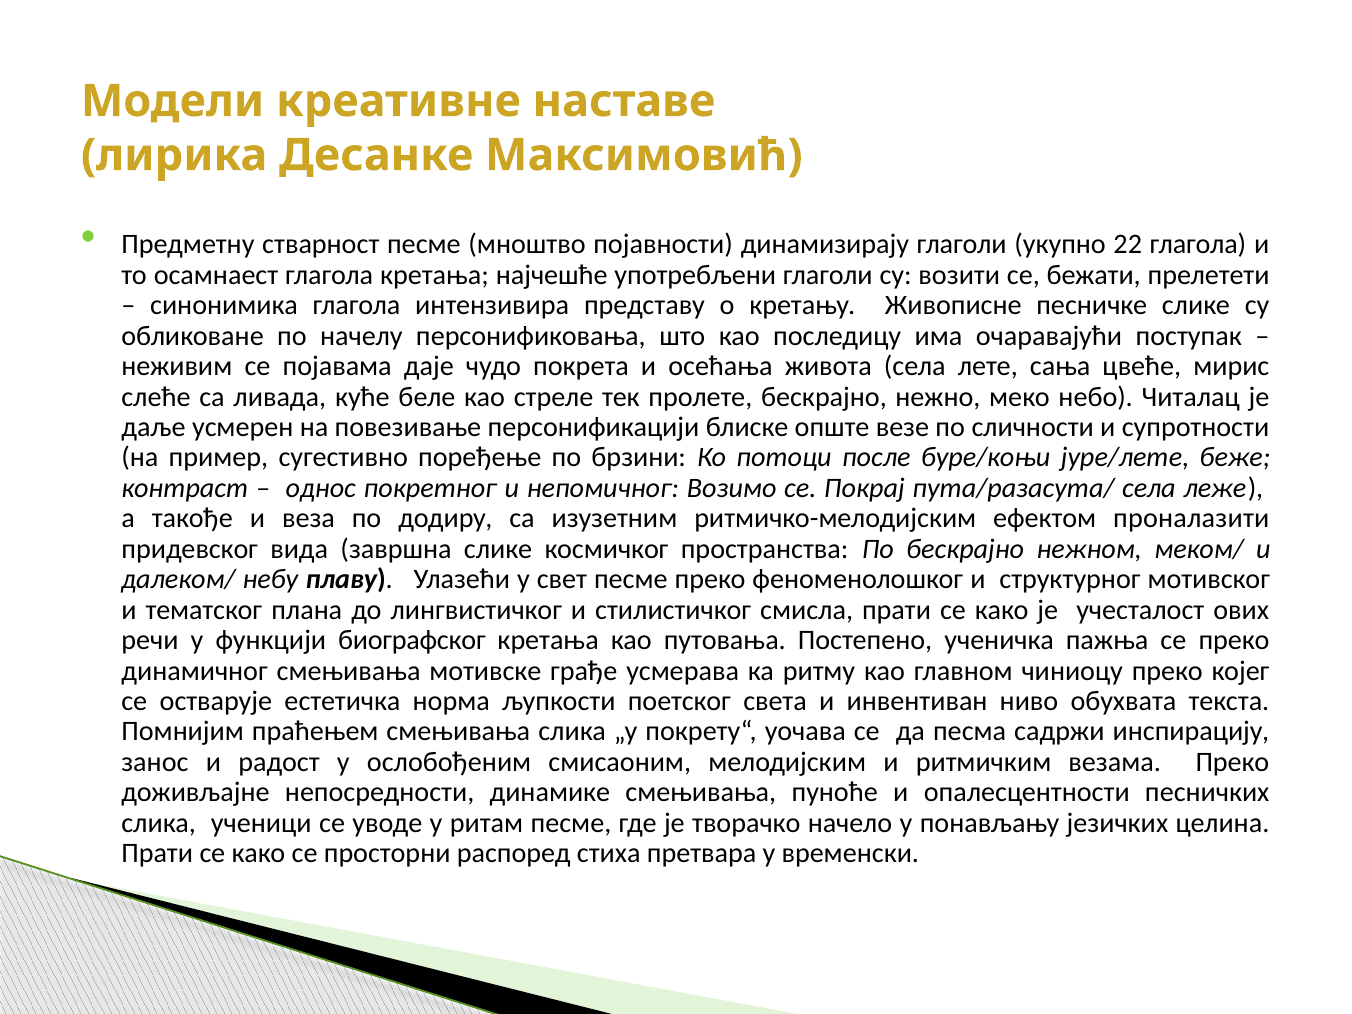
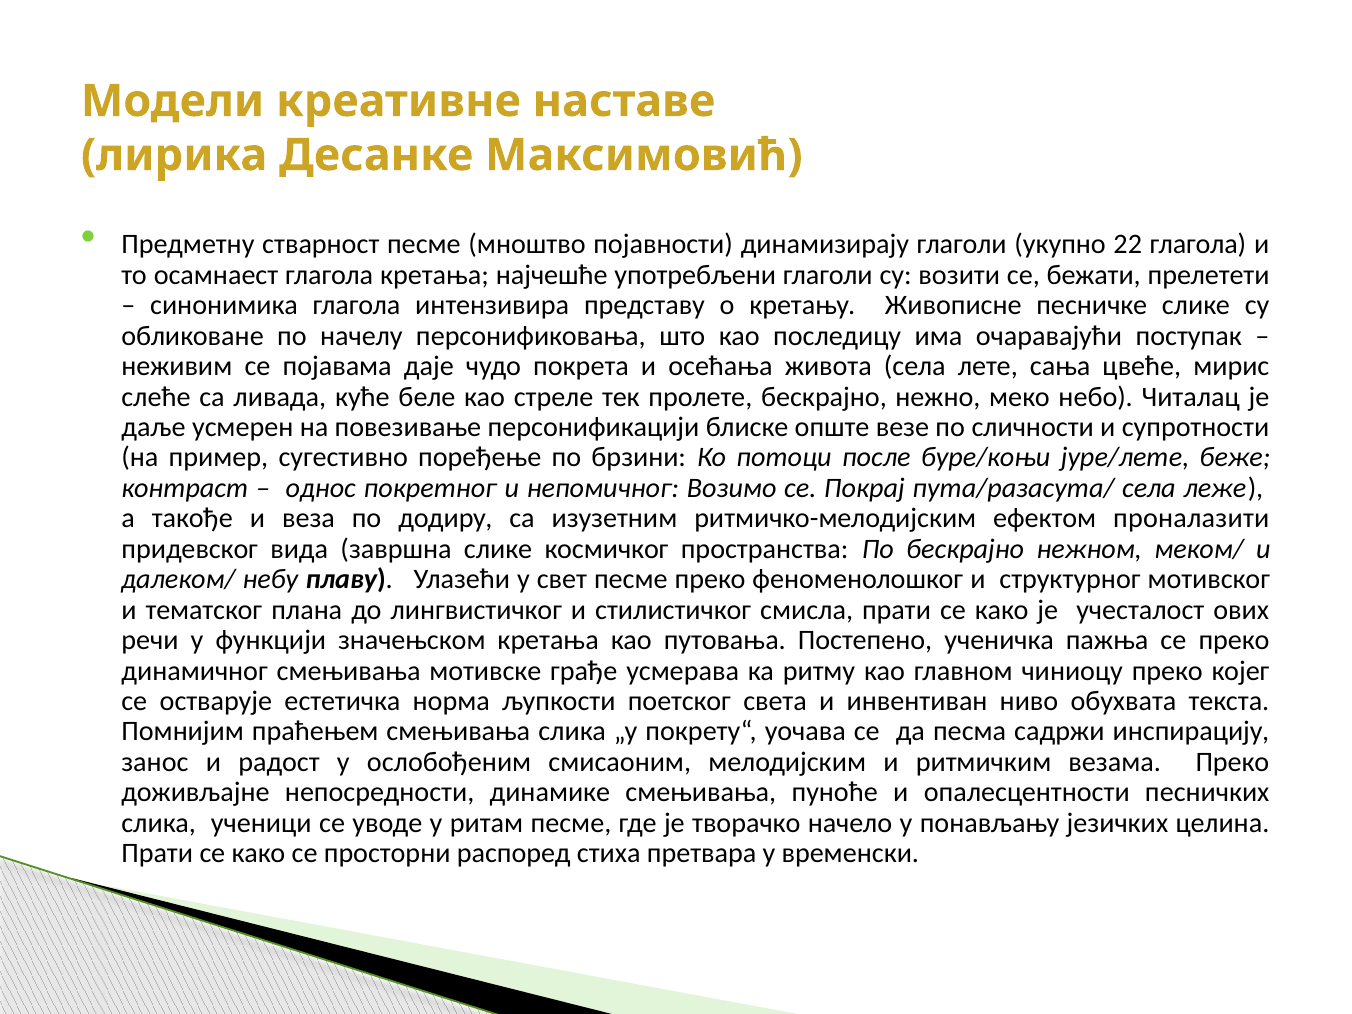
биографског: биографског -> значењском
